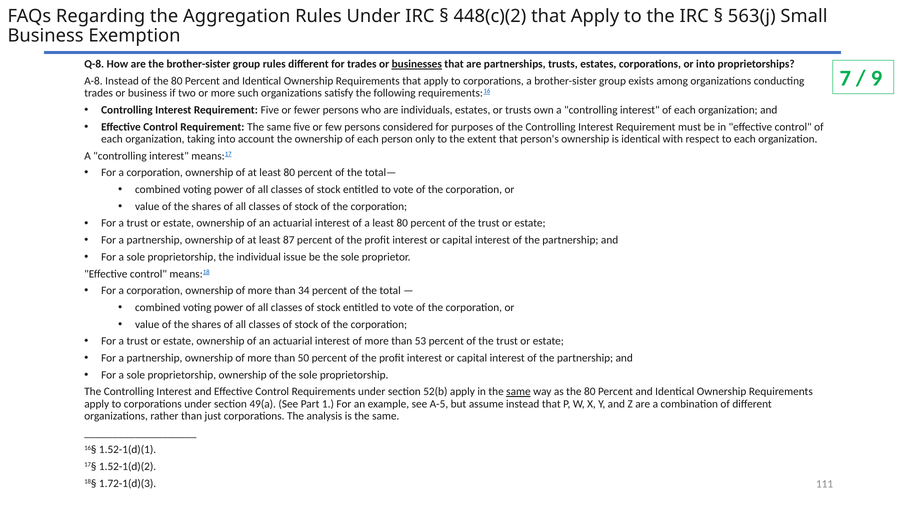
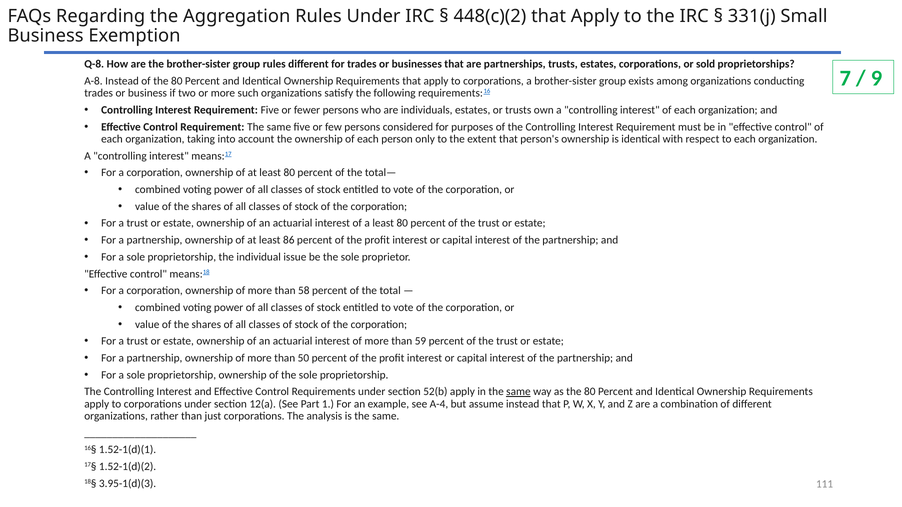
563(j: 563(j -> 331(j
businesses underline: present -> none
or into: into -> sold
87: 87 -> 86
34: 34 -> 58
53: 53 -> 59
49(a: 49(a -> 12(a
A-5: A-5 -> A-4
1.72-1(d)(3: 1.72-1(d)(3 -> 3.95-1(d)(3
